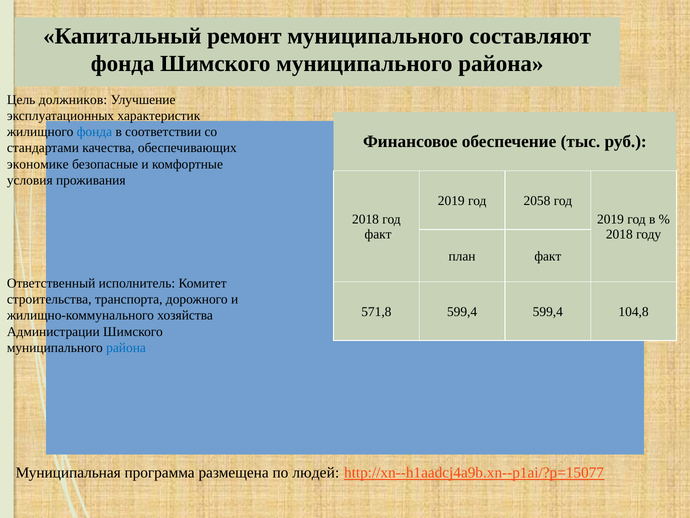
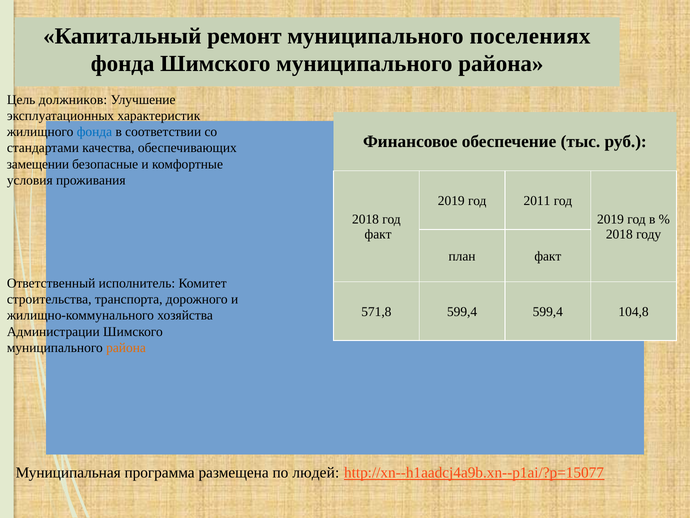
составляют: составляют -> поселениях
экономике: экономике -> замещении
2058: 2058 -> 2011
района at (126, 347) colour: blue -> orange
